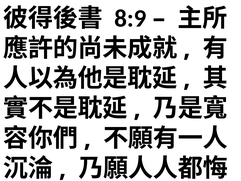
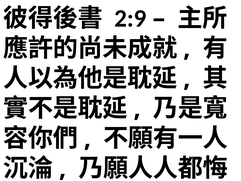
8:9: 8:9 -> 2:9
